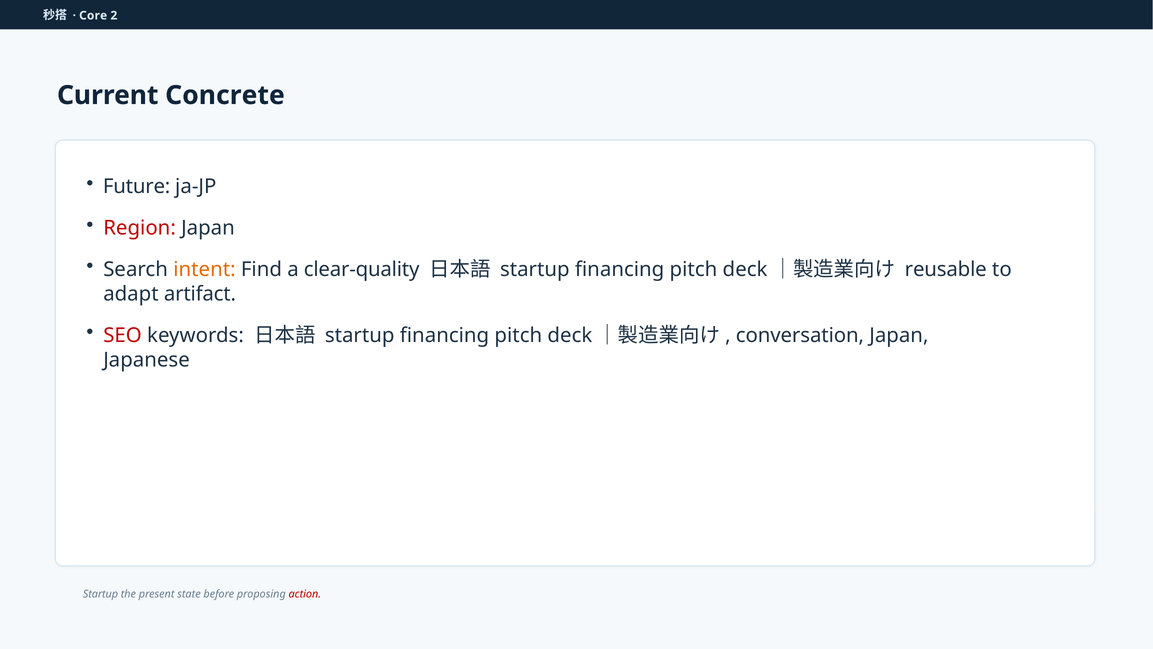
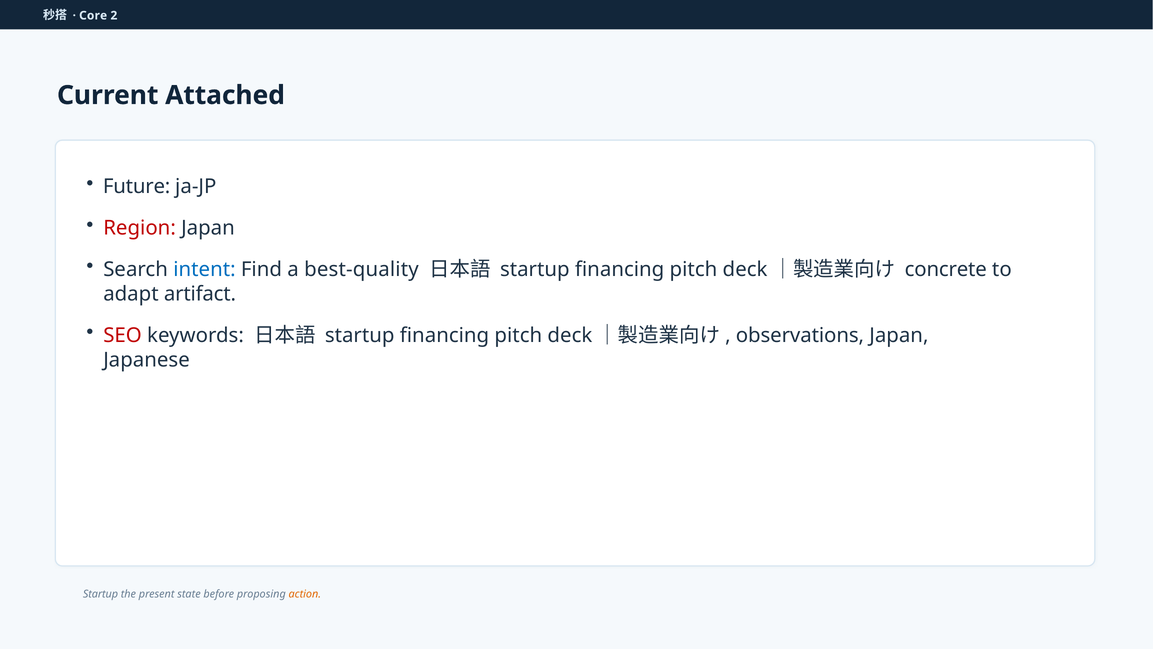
Concrete: Concrete -> Attached
intent colour: orange -> blue
clear-quality: clear-quality -> best-quality
reusable: reusable -> concrete
conversation: conversation -> observations
action colour: red -> orange
